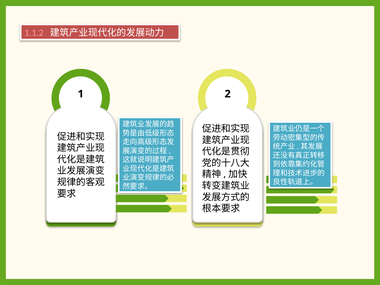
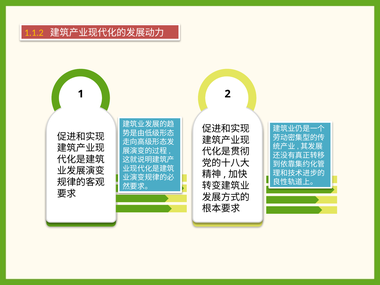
1.1.2 colour: pink -> yellow
